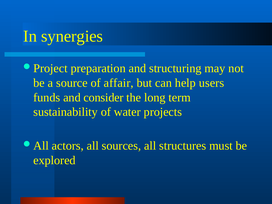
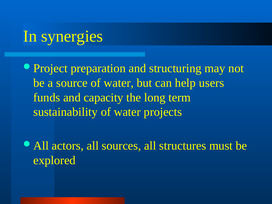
source of affair: affair -> water
consider: consider -> capacity
